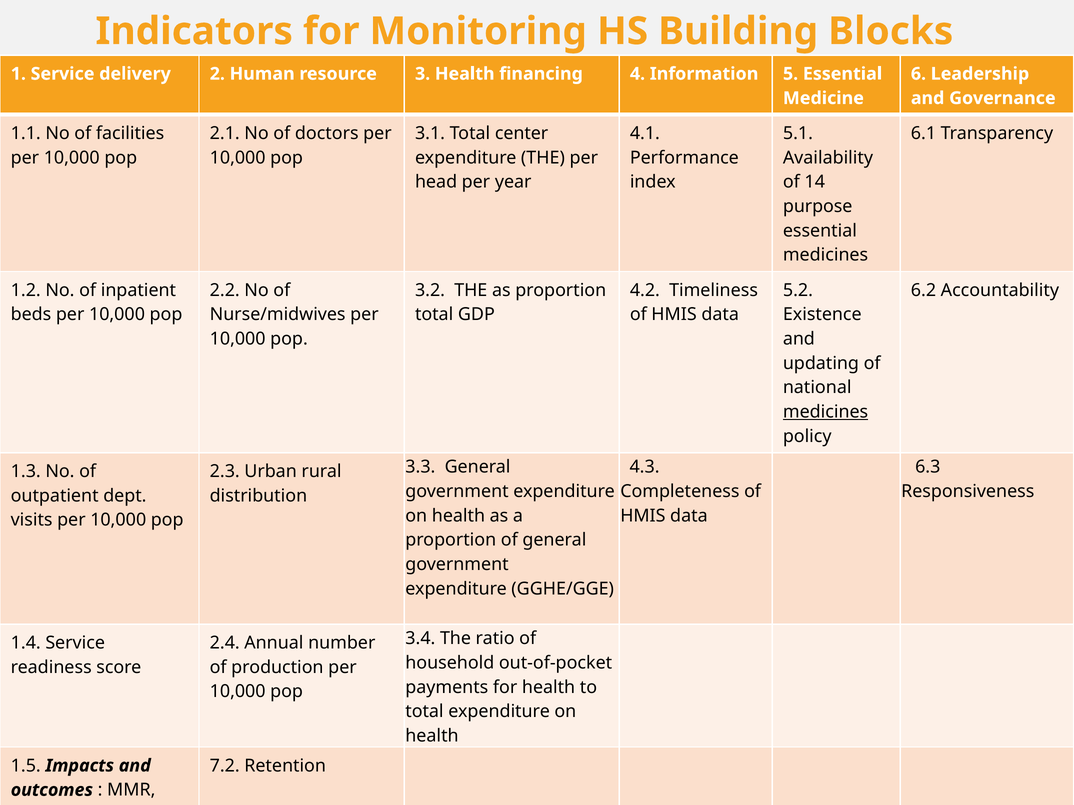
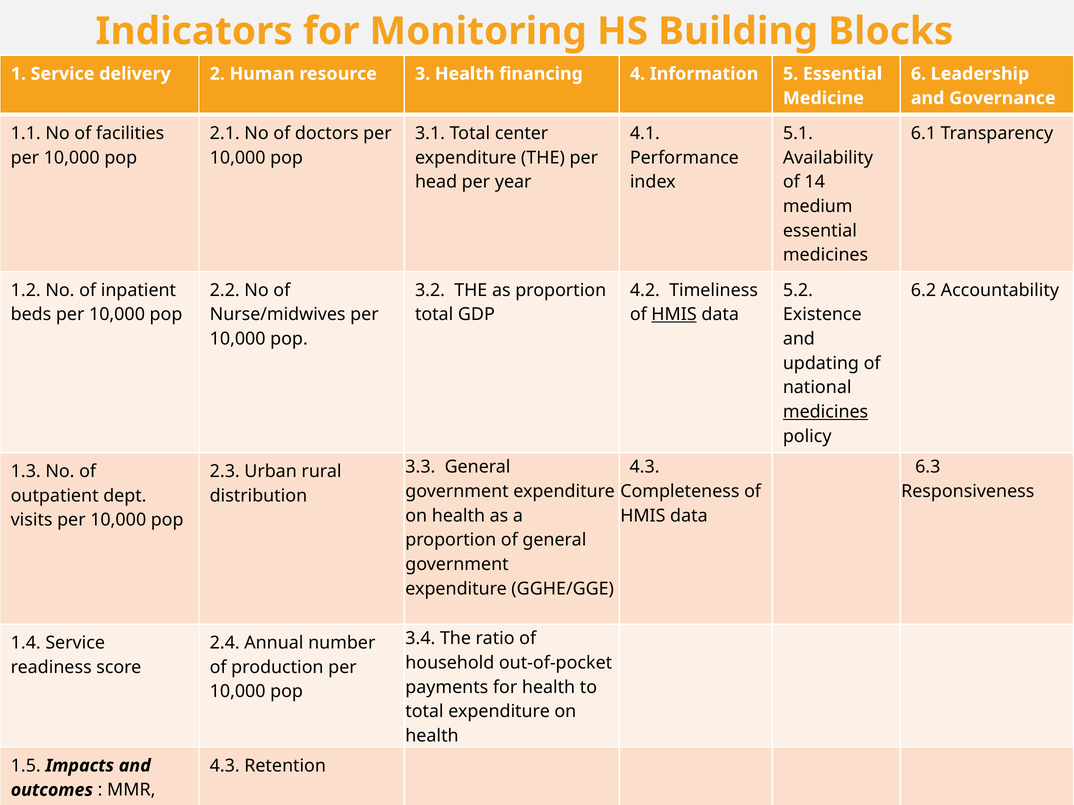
purpose: purpose -> medium
HMIS at (674, 315) underline: none -> present
7.2 at (225, 766): 7.2 -> 4.3
